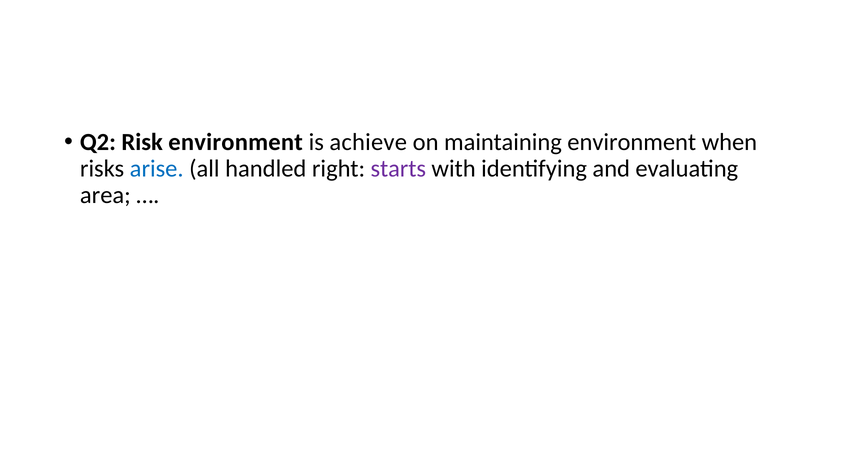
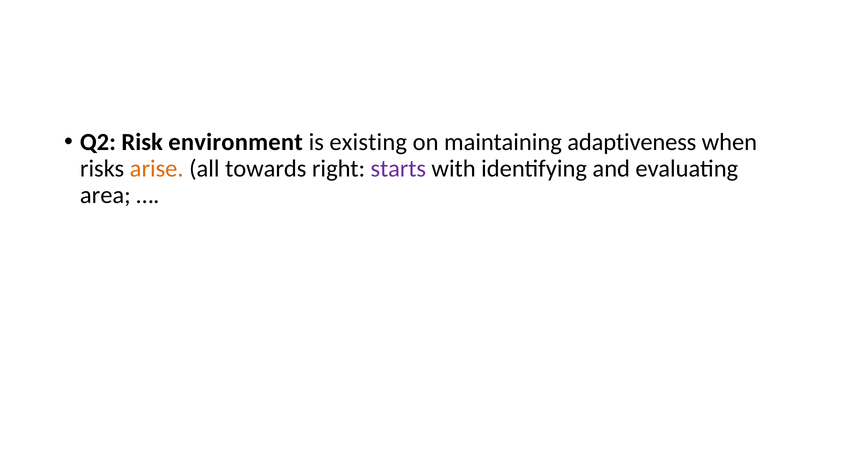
achieve: achieve -> existing
maintaining environment: environment -> adaptiveness
arise colour: blue -> orange
handled: handled -> towards
